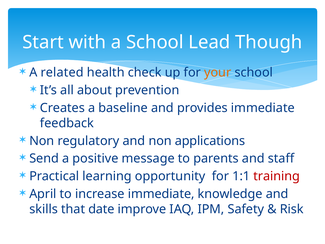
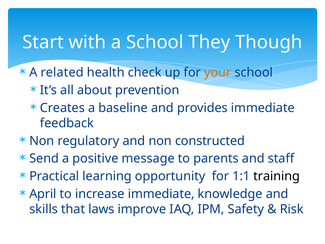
Lead: Lead -> They
applications: applications -> constructed
training colour: red -> black
date: date -> laws
